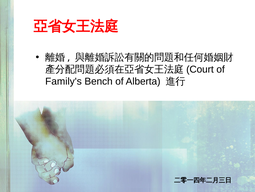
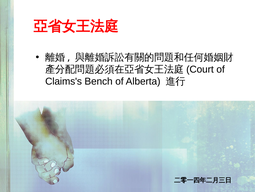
Family's: Family's -> Claims's
